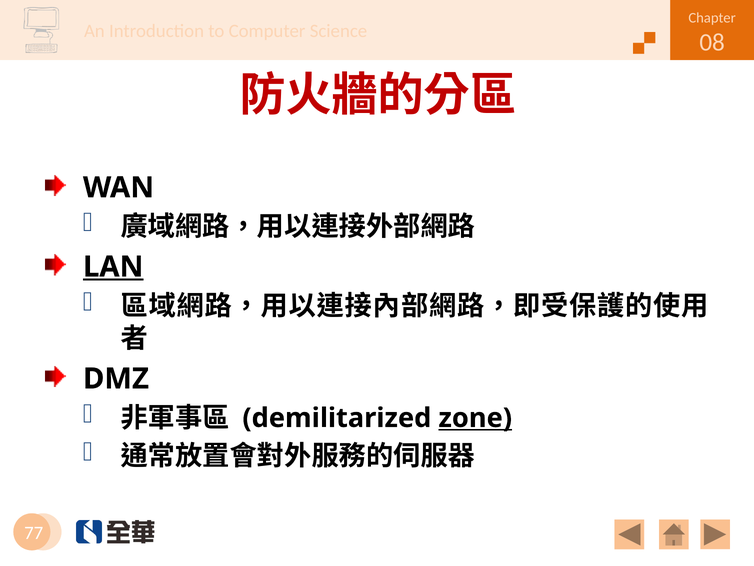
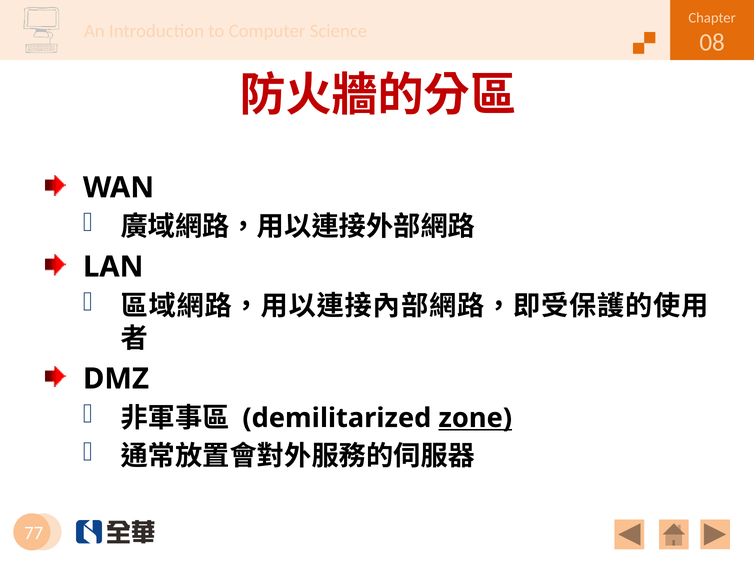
LAN underline: present -> none
